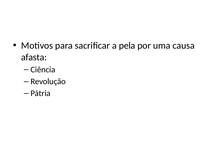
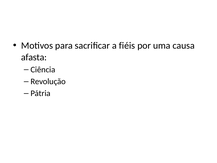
pela: pela -> fiéis
